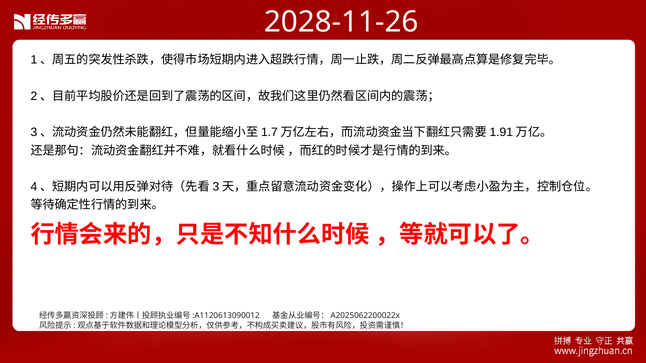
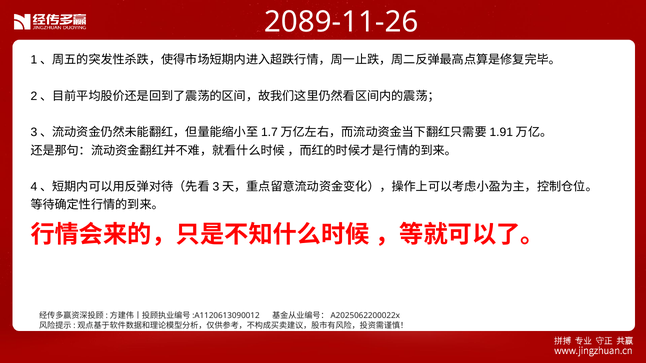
2028-11-26: 2028-11-26 -> 2089-11-26
